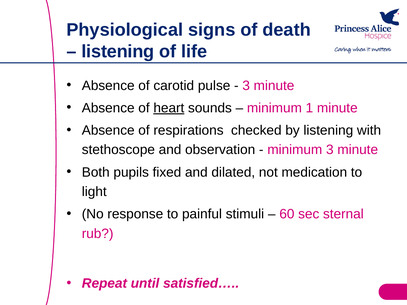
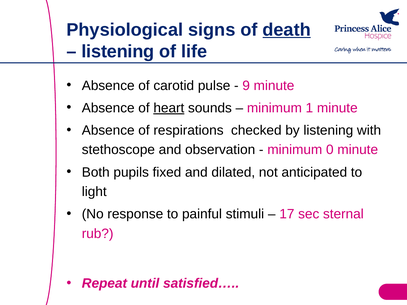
death underline: none -> present
3 at (246, 86): 3 -> 9
minimum 3: 3 -> 0
medication: medication -> anticipated
60: 60 -> 17
